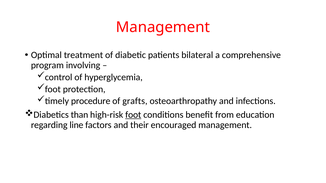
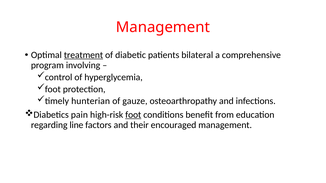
treatment underline: none -> present
procedure: procedure -> hunterian
grafts: grafts -> gauze
than: than -> pain
